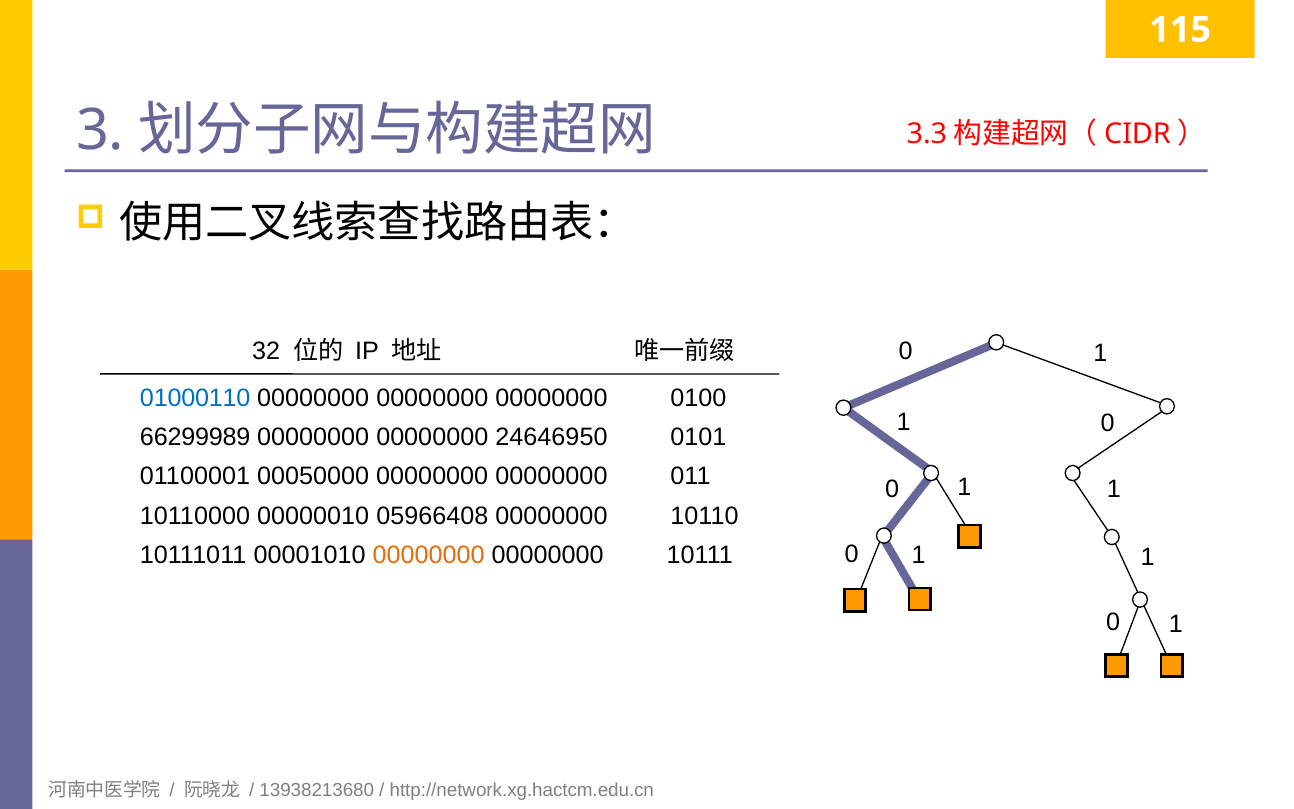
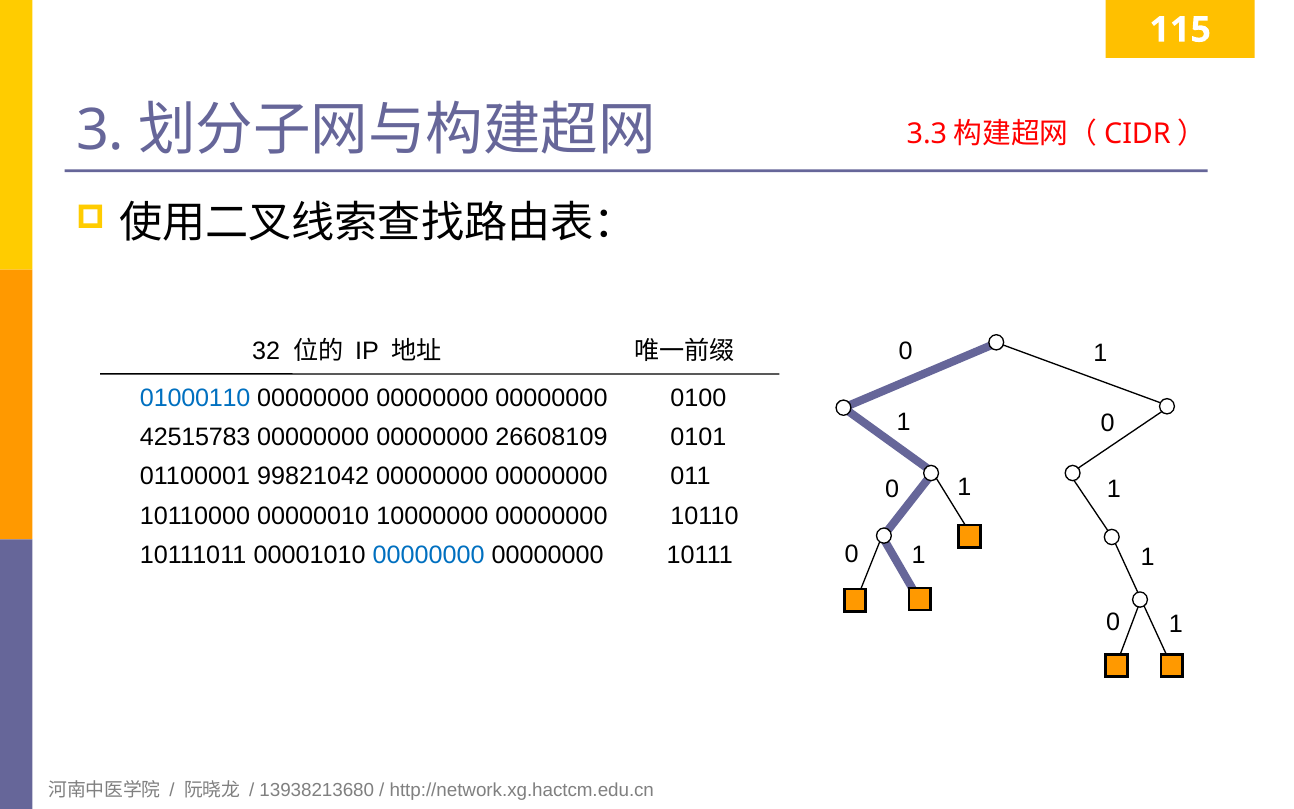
66299989: 66299989 -> 42515783
24646950: 24646950 -> 26608109
00050000: 00050000 -> 99821042
05966408: 05966408 -> 10000000
00000000 at (429, 555) colour: orange -> blue
